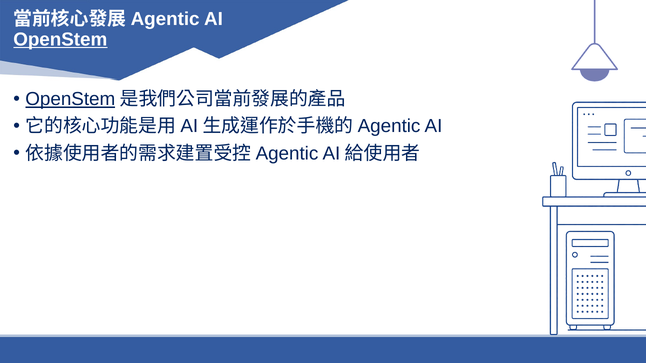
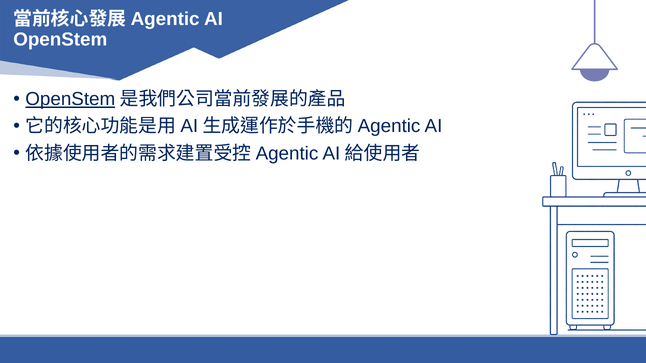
OpenStem at (60, 39) underline: present -> none
